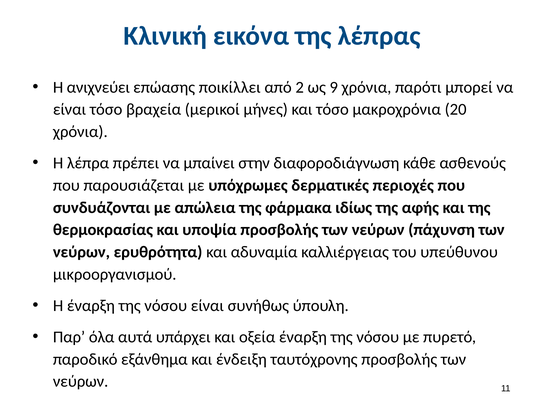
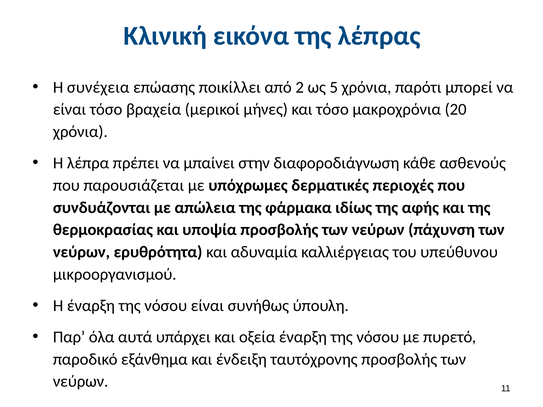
ανιχνεύει: ανιχνεύει -> συνέχεια
9: 9 -> 5
